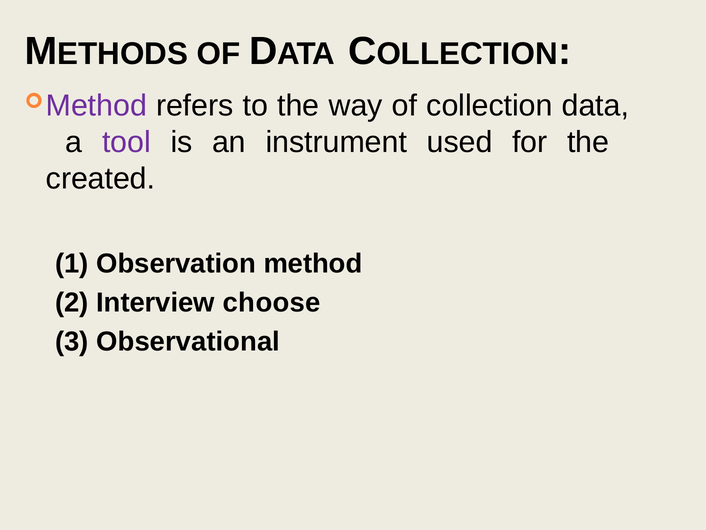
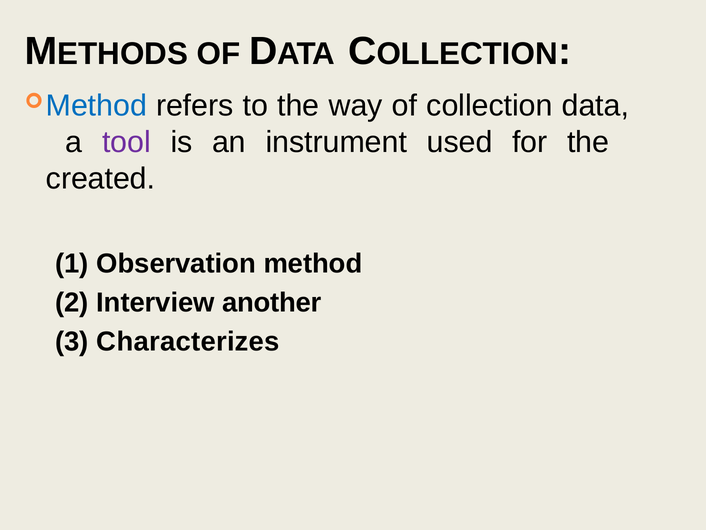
Method at (96, 106) colour: purple -> blue
choose: choose -> another
Observational: Observational -> Characterizes
